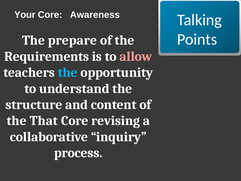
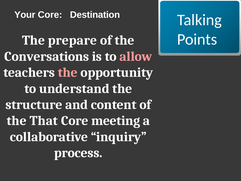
Awareness: Awareness -> Destination
Requirements: Requirements -> Conversations
the at (68, 72) colour: light blue -> pink
revising: revising -> meeting
